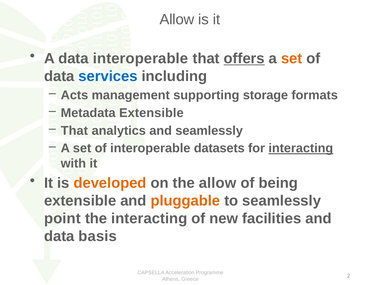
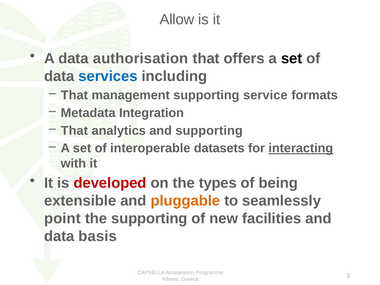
data interoperable: interoperable -> authorisation
offers underline: present -> none
set at (292, 59) colour: orange -> black
Acts at (74, 95): Acts -> That
storage: storage -> service
Metadata Extensible: Extensible -> Integration
and seamlessly: seamlessly -> supporting
developed colour: orange -> red
the allow: allow -> types
the interacting: interacting -> supporting
